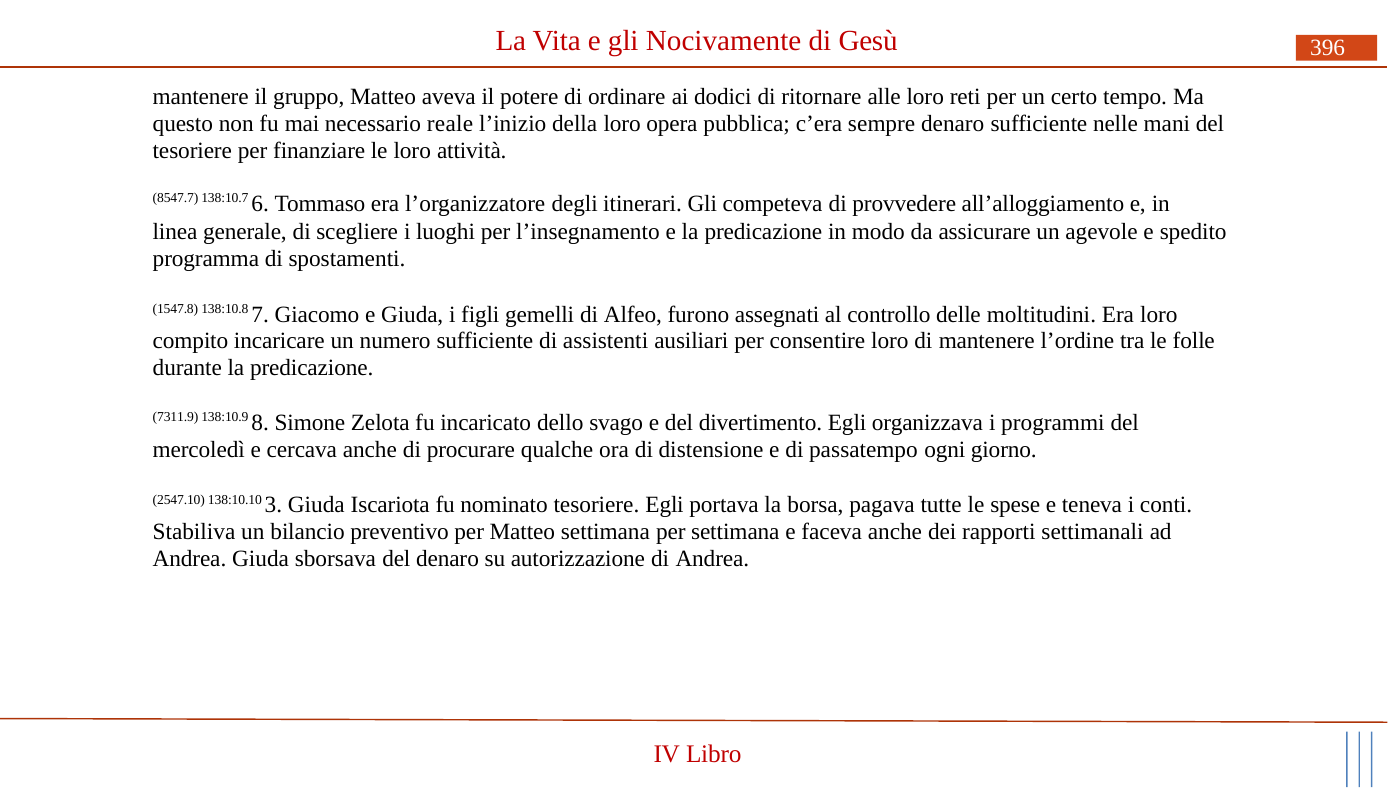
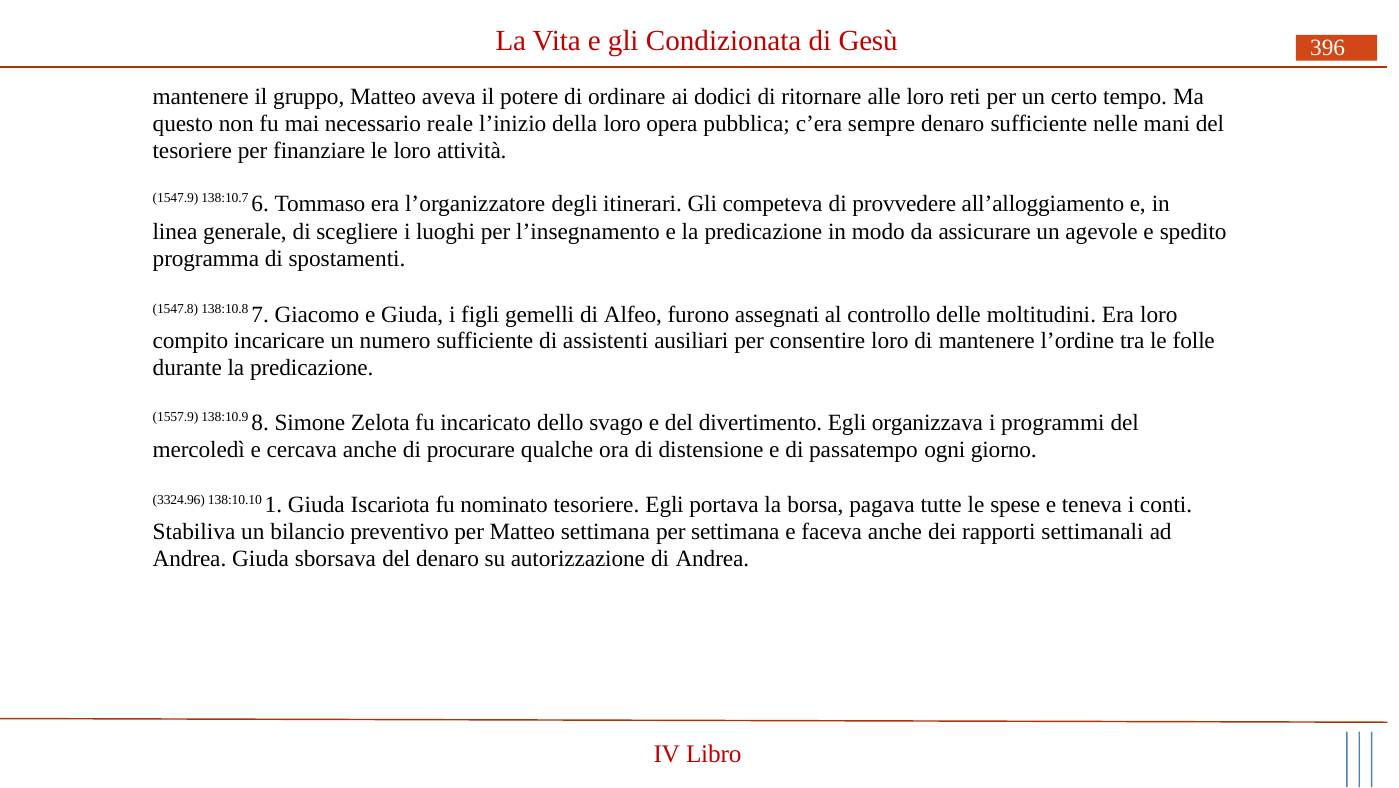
Nocivamente: Nocivamente -> Condizionata
8547.7: 8547.7 -> 1547.9
7311.9: 7311.9 -> 1557.9
2547.10: 2547.10 -> 3324.96
3: 3 -> 1
